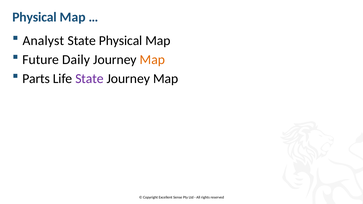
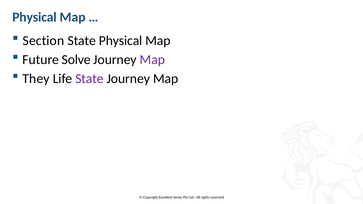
Analyst: Analyst -> Section
Daily: Daily -> Solve
Map at (152, 60) colour: orange -> purple
Parts: Parts -> They
